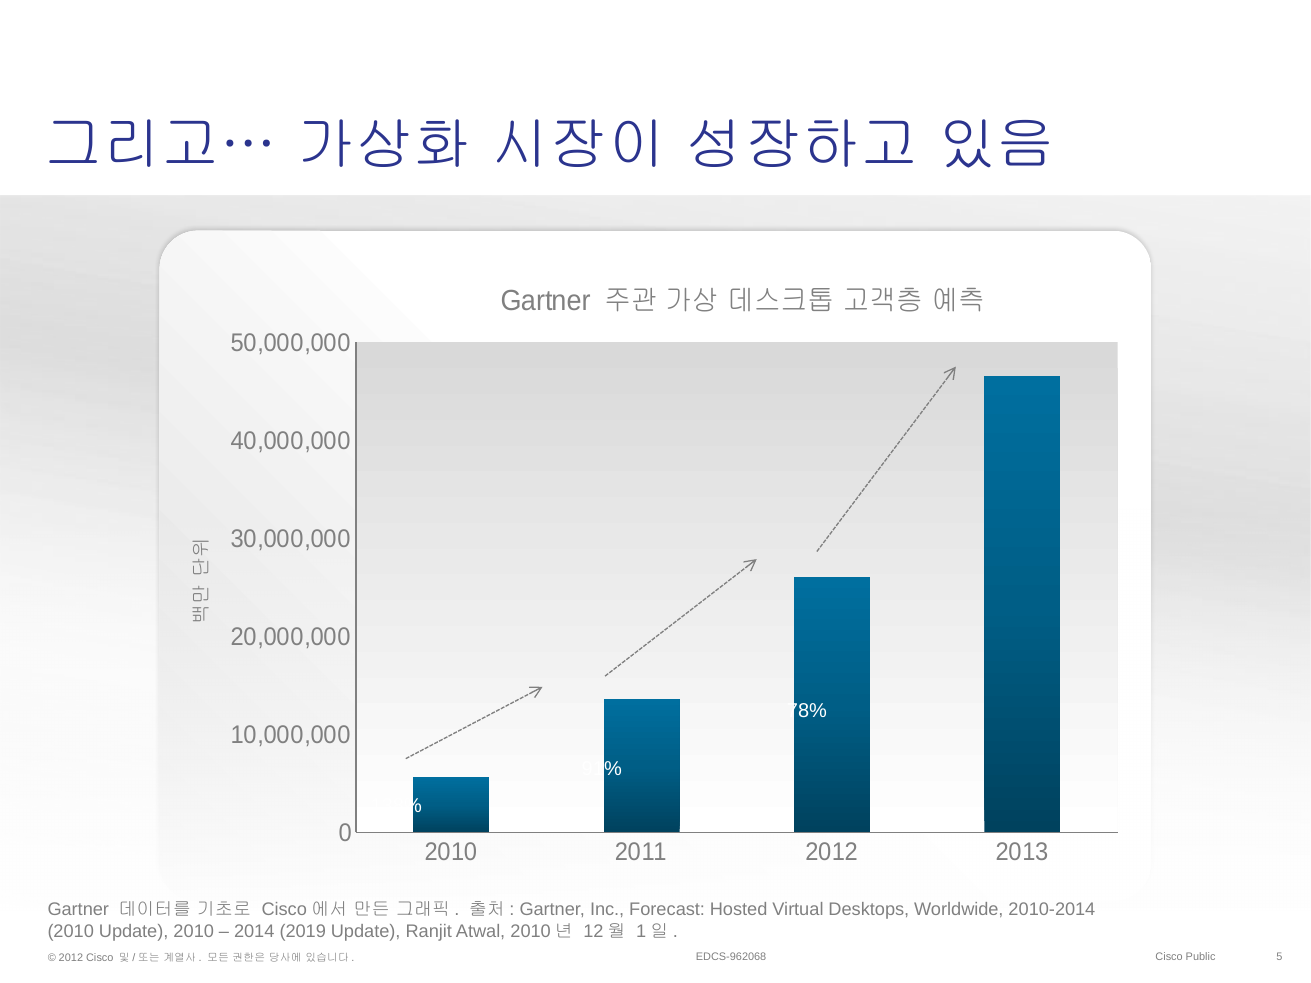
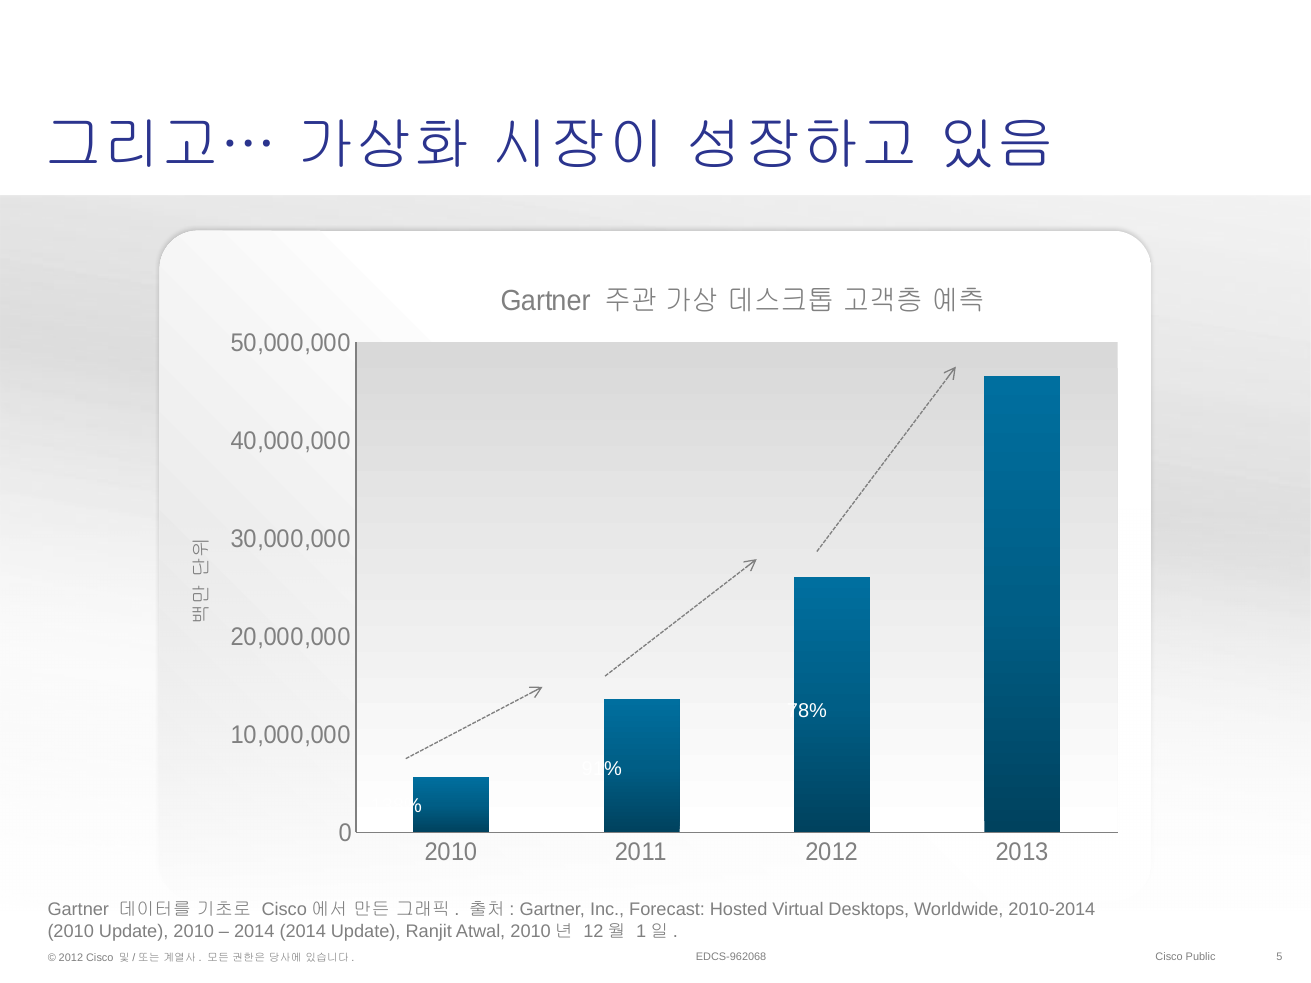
2014 2019: 2019 -> 2014
